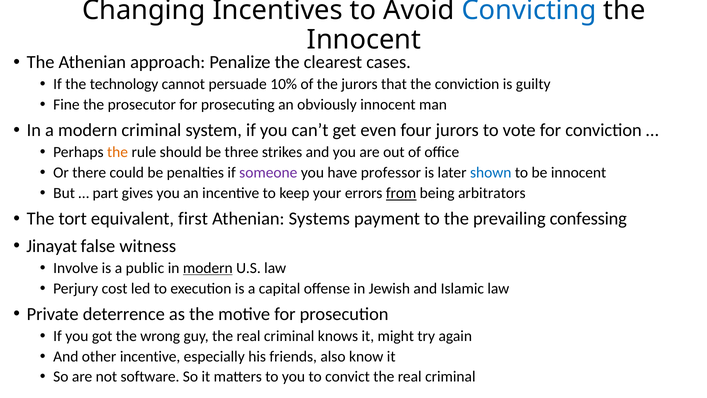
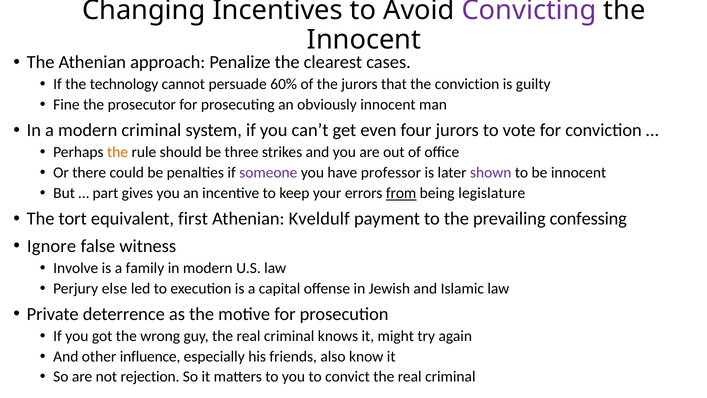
Convicting colour: blue -> purple
10%: 10% -> 60%
shown colour: blue -> purple
arbitrators: arbitrators -> legislature
Systems: Systems -> Kveldulf
Jinayat: Jinayat -> Ignore
public: public -> family
modern at (208, 268) underline: present -> none
cost: cost -> else
other incentive: incentive -> influence
software: software -> rejection
